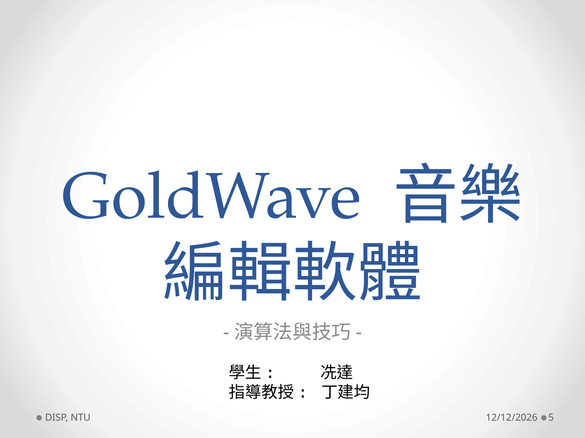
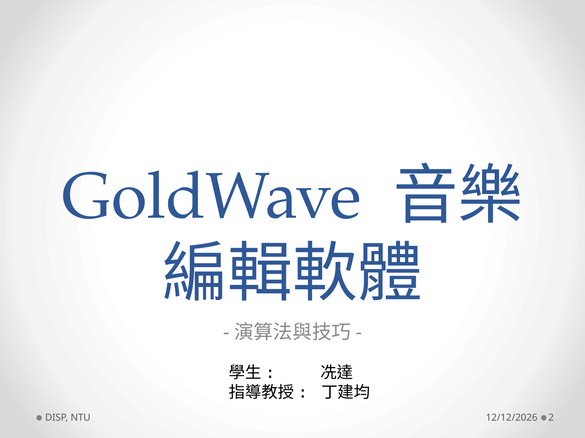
5: 5 -> 2
